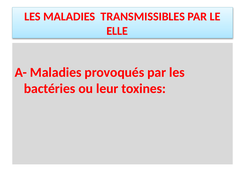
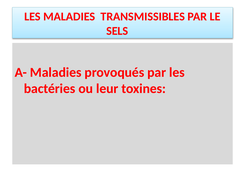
ELLE: ELLE -> SELS
